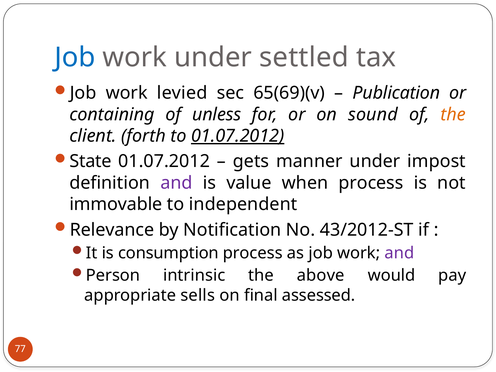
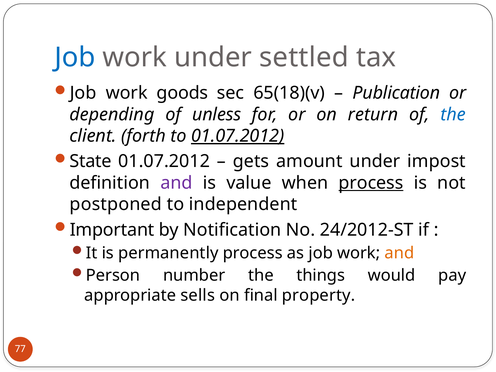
levied: levied -> goods
65(69)(v: 65(69)(v -> 65(18)(v
containing: containing -> depending
sound: sound -> return
the at (453, 114) colour: orange -> blue
manner: manner -> amount
process at (371, 183) underline: none -> present
immovable: immovable -> postponed
Relevance: Relevance -> Important
43/2012-ST: 43/2012-ST -> 24/2012-ST
consumption: consumption -> permanently
and at (399, 253) colour: purple -> orange
intrinsic: intrinsic -> number
above: above -> things
assessed: assessed -> property
